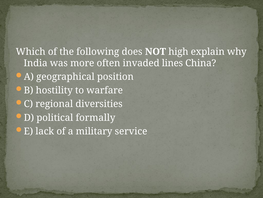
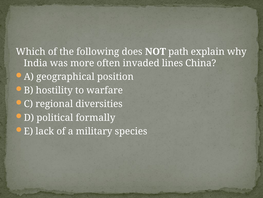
high: high -> path
service: service -> species
